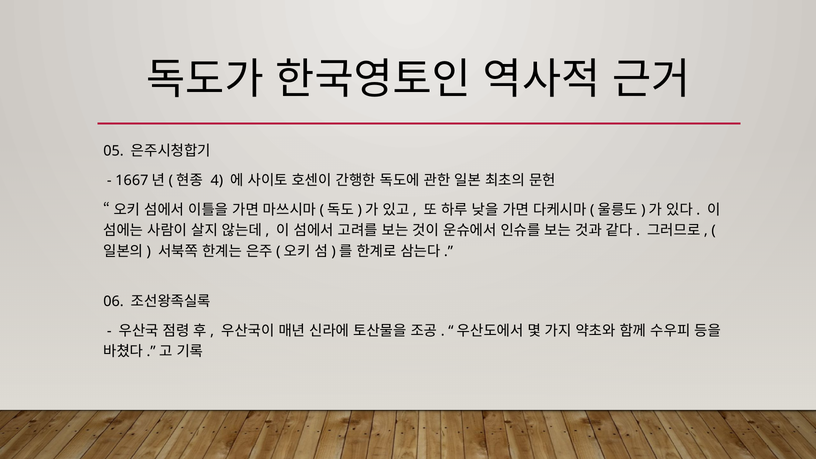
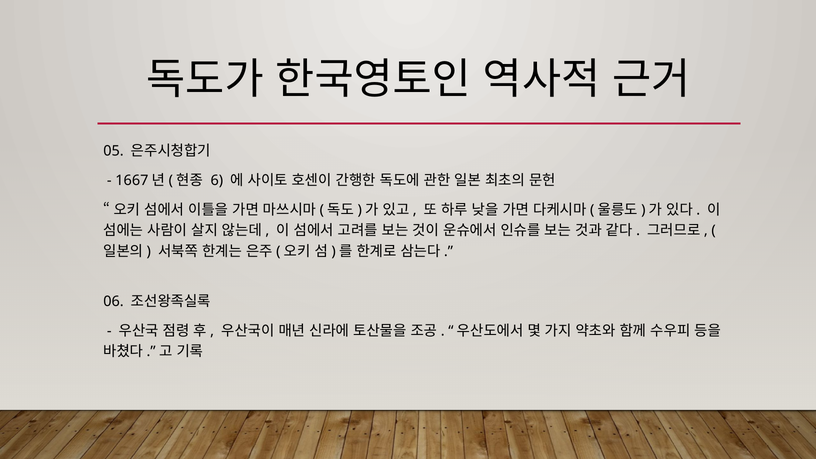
4: 4 -> 6
